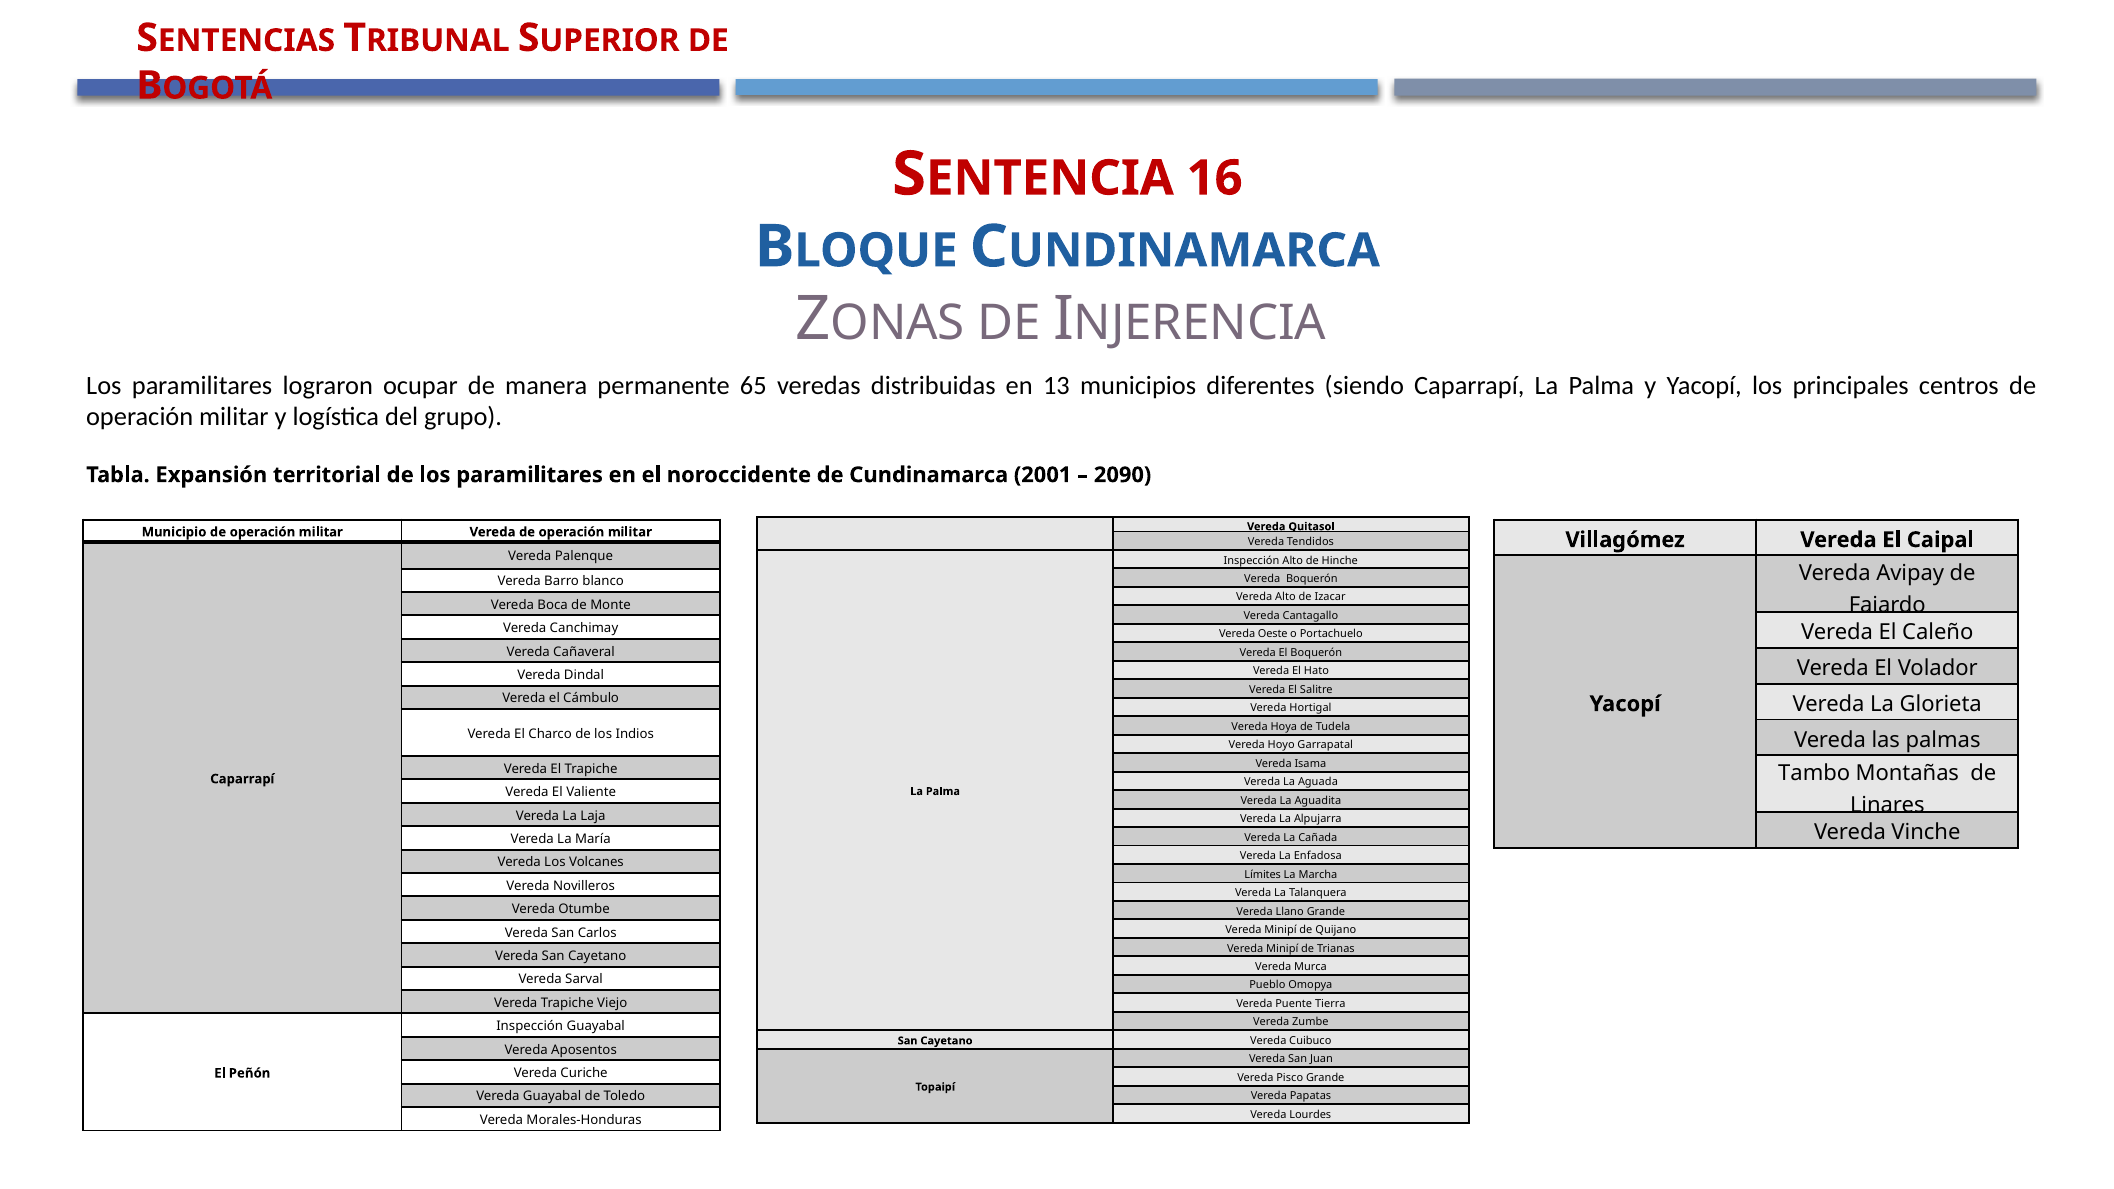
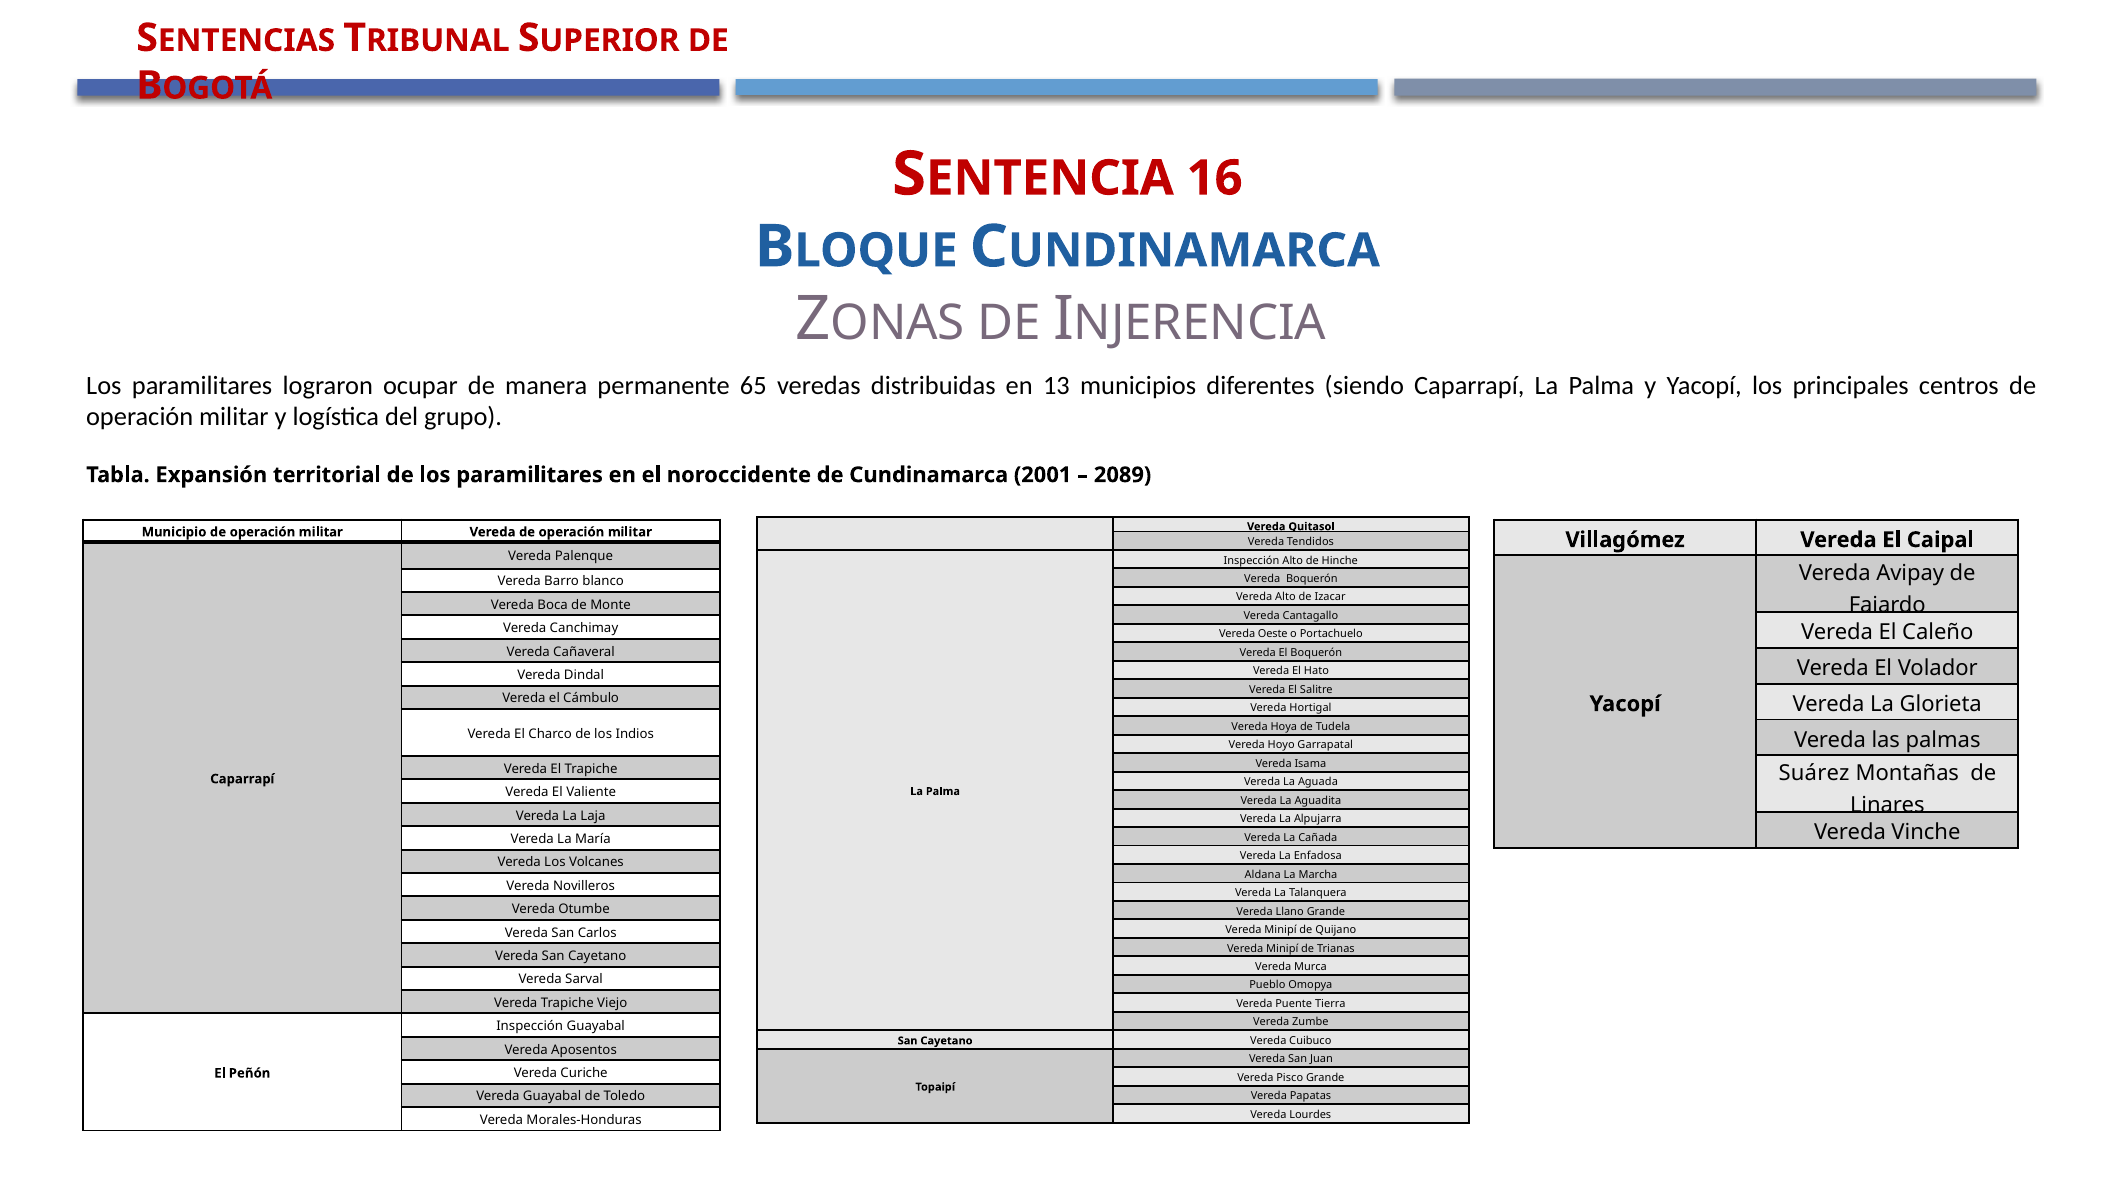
2090: 2090 -> 2089
Tambo: Tambo -> Suárez
Límites: Límites -> Aldana
